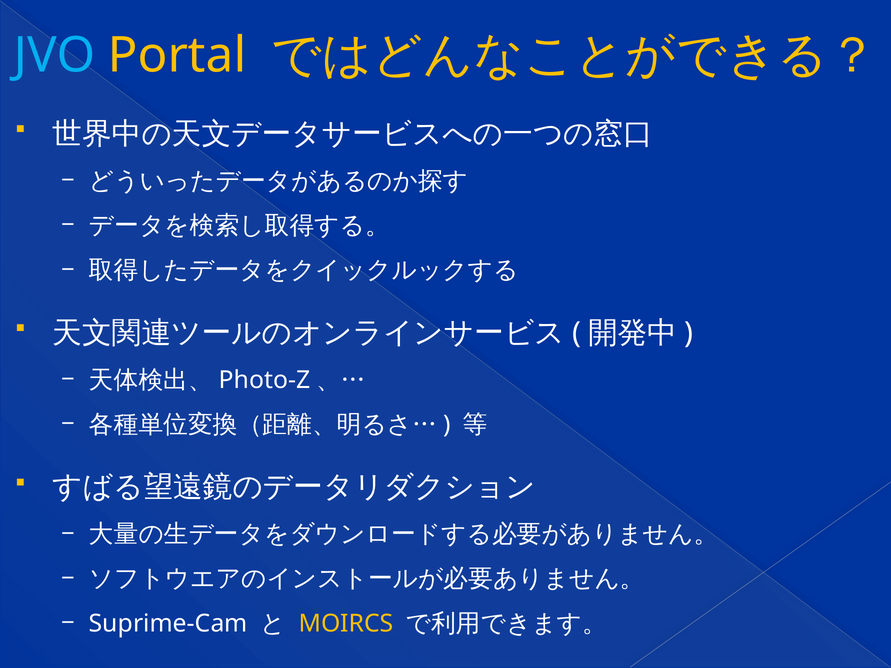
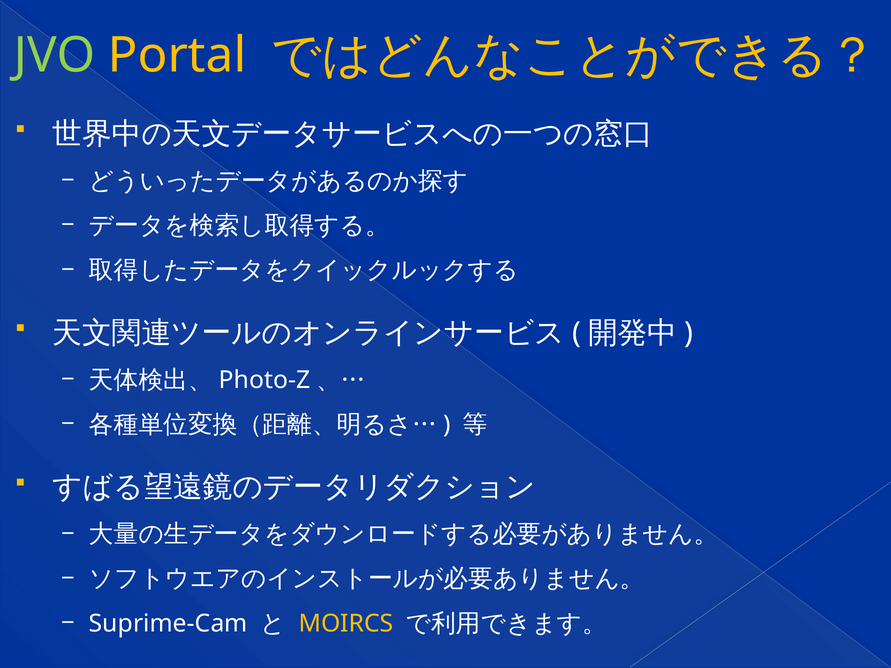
JVO colour: light blue -> light green
